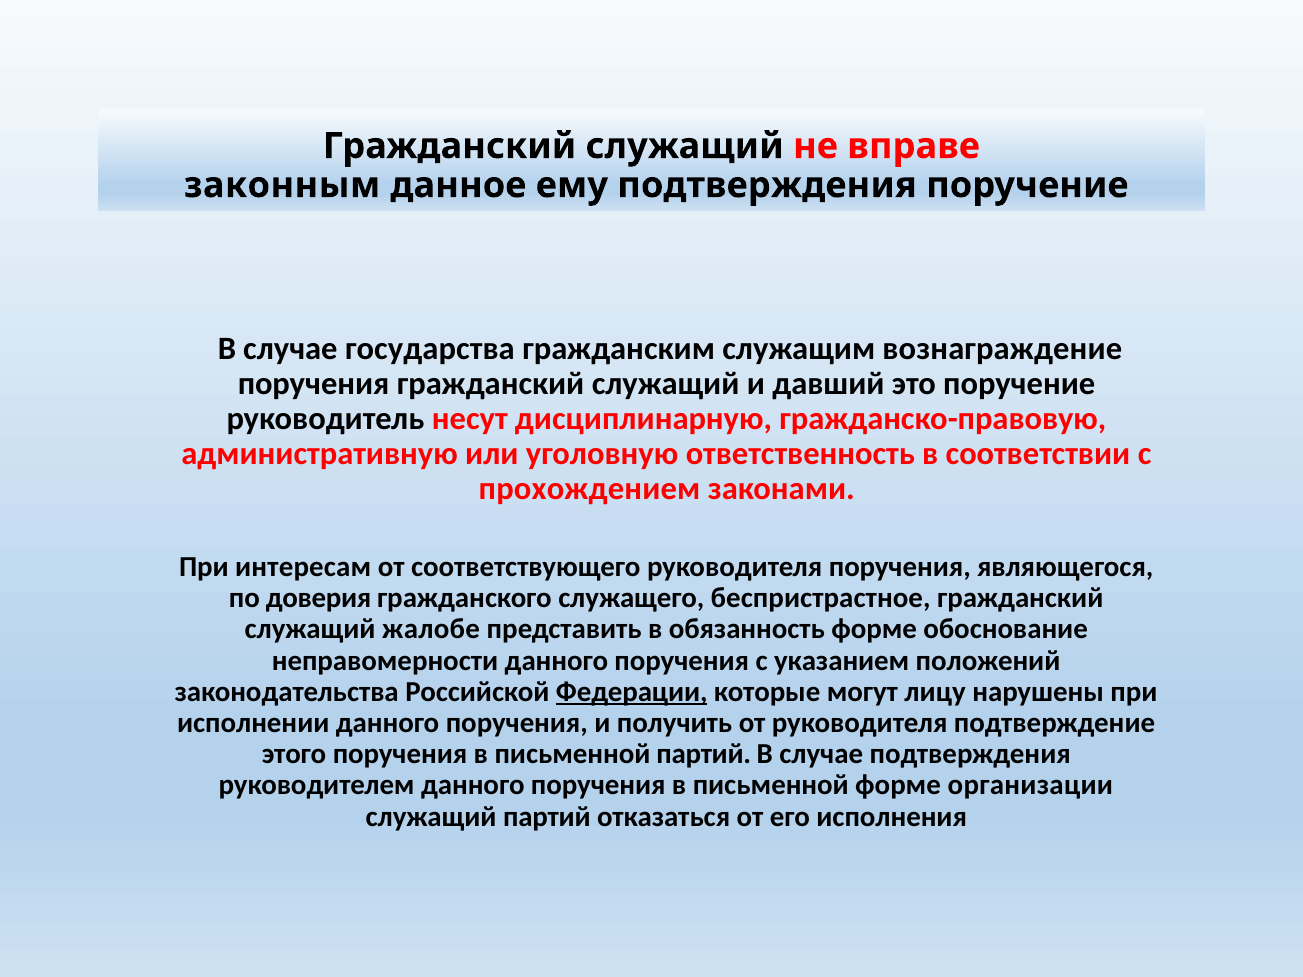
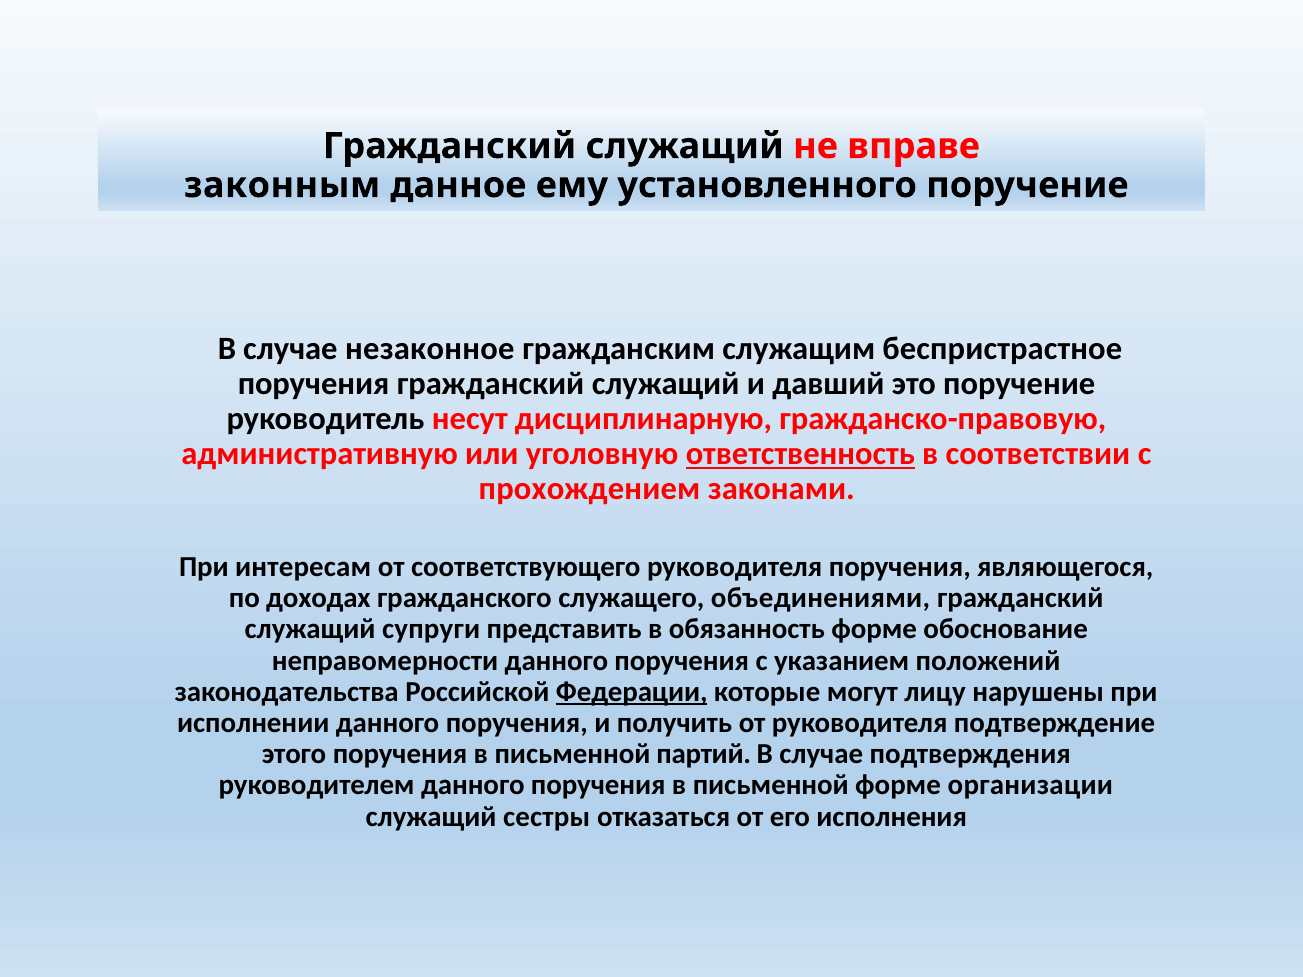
ему подтверждения: подтверждения -> установленного
государства: государства -> незаконное
вознаграждение: вознаграждение -> беспристрастное
ответственность underline: none -> present
доверия: доверия -> доходах
беспристрастное: беспристрастное -> объединениями
жалобе: жалобе -> супруги
служащий партий: партий -> сестры
